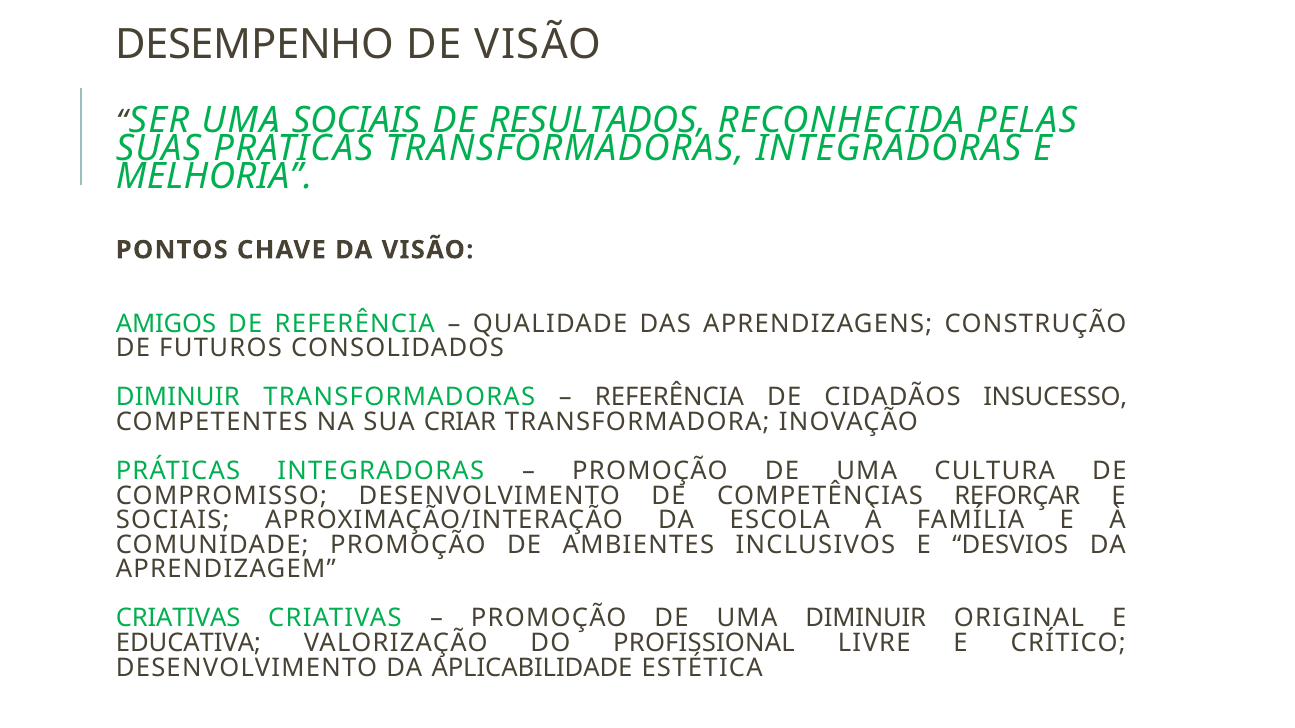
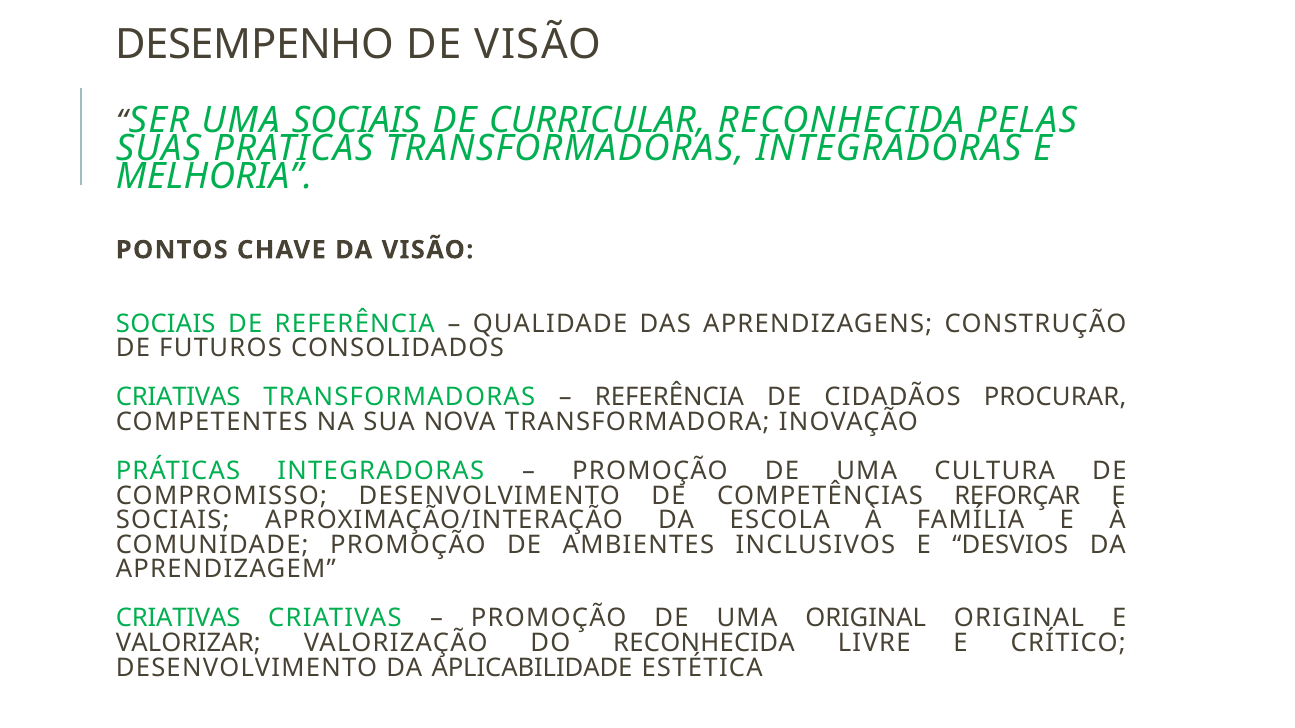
RESULTADOS: RESULTADOS -> CURRICULAR
AMIGOS at (166, 324): AMIGOS -> SOCIAIS
DIMINUIR at (178, 398): DIMINUIR -> CRIATIVAS
INSUCESSO: INSUCESSO -> PROCURAR
CRIAR: CRIAR -> NOVA
UMA DIMINUIR: DIMINUIR -> ORIGINAL
EDUCATIVA: EDUCATIVA -> VALORIZAR
DO PROFISSIONAL: PROFISSIONAL -> RECONHECIDA
